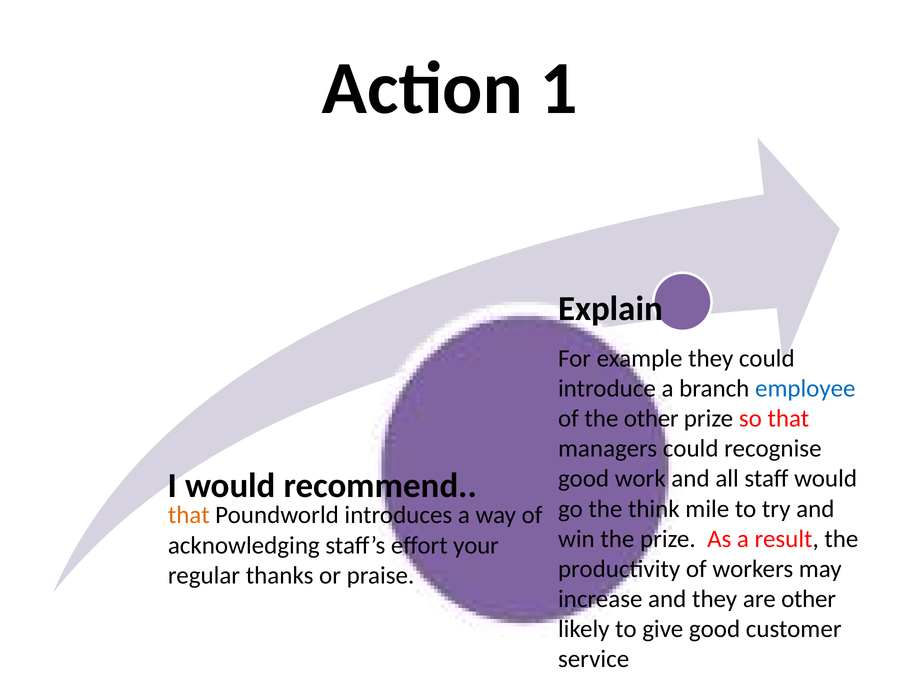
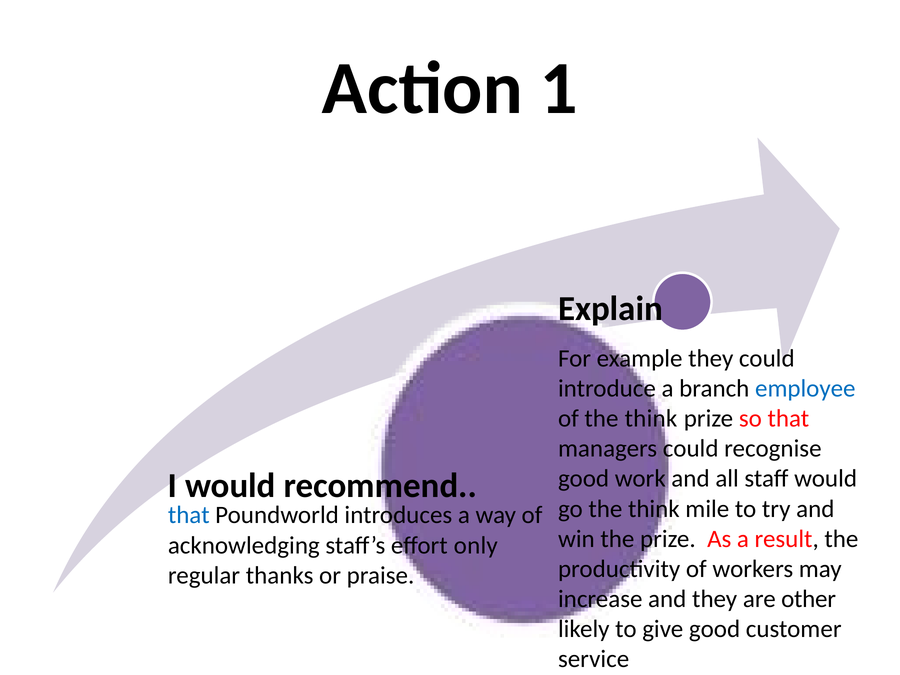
of the other: other -> think
that at (189, 515) colour: orange -> blue
your: your -> only
